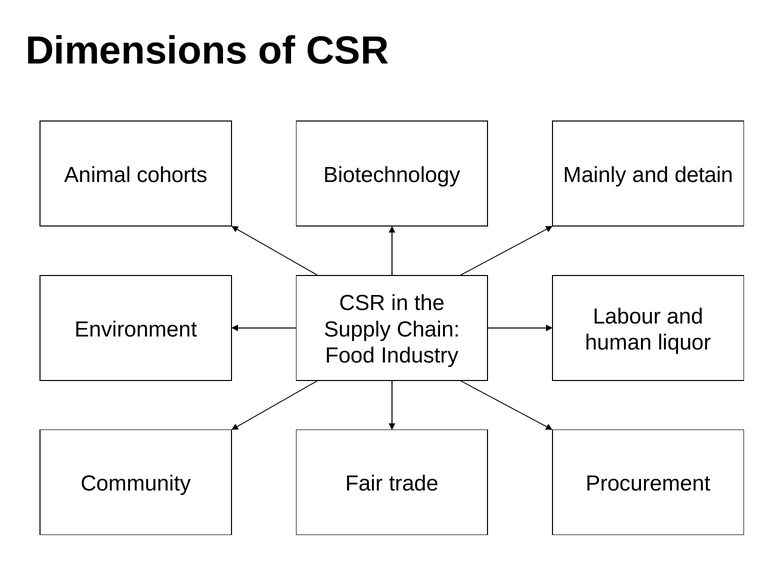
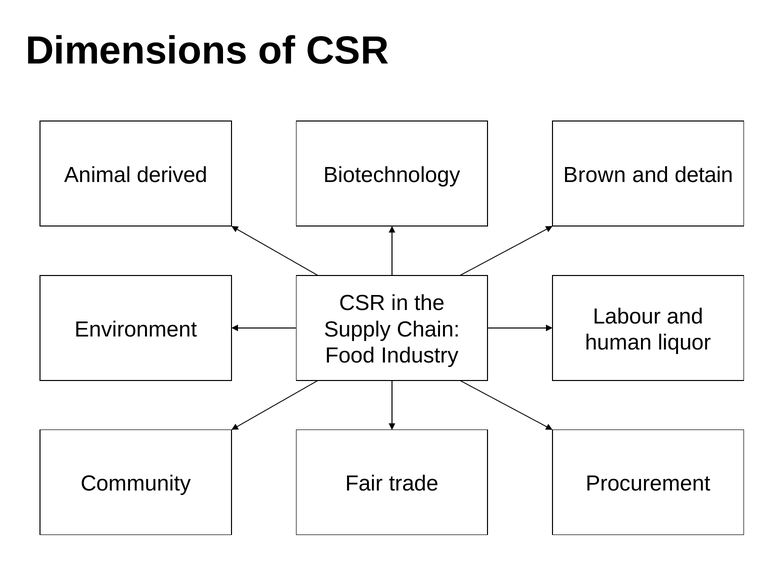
cohorts: cohorts -> derived
Mainly: Mainly -> Brown
